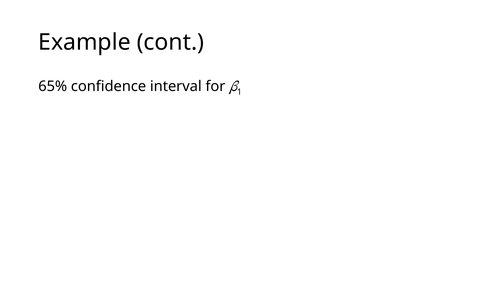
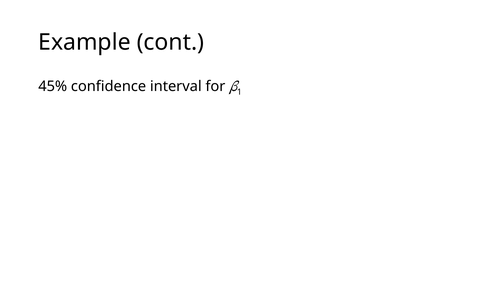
65%: 65% -> 45%
